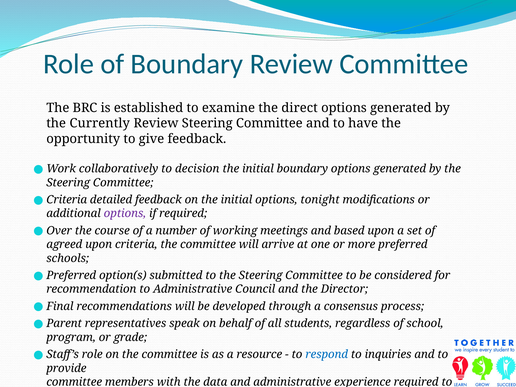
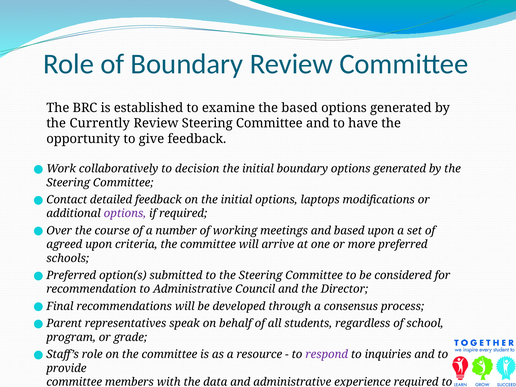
the direct: direct -> based
Criteria at (67, 200): Criteria -> Contact
tonight: tonight -> laptops
respond colour: blue -> purple
